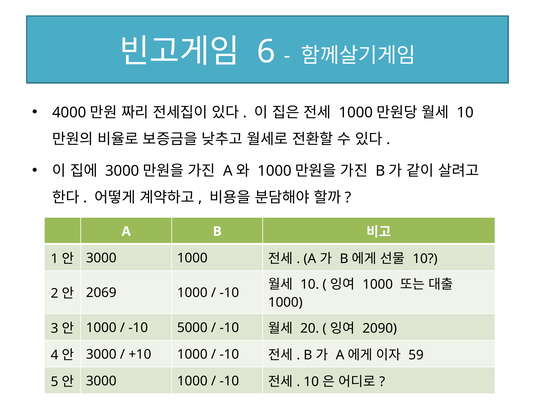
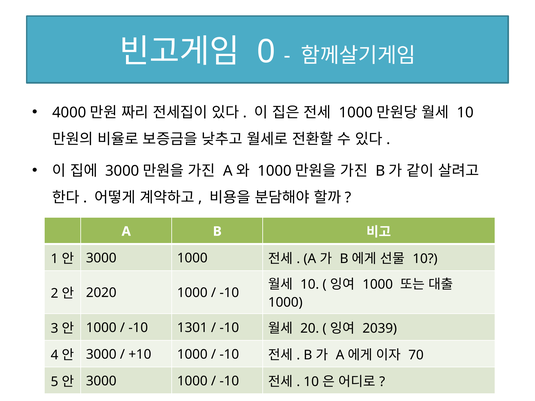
6: 6 -> 0
2069: 2069 -> 2020
5000: 5000 -> 1301
2090: 2090 -> 2039
59: 59 -> 70
